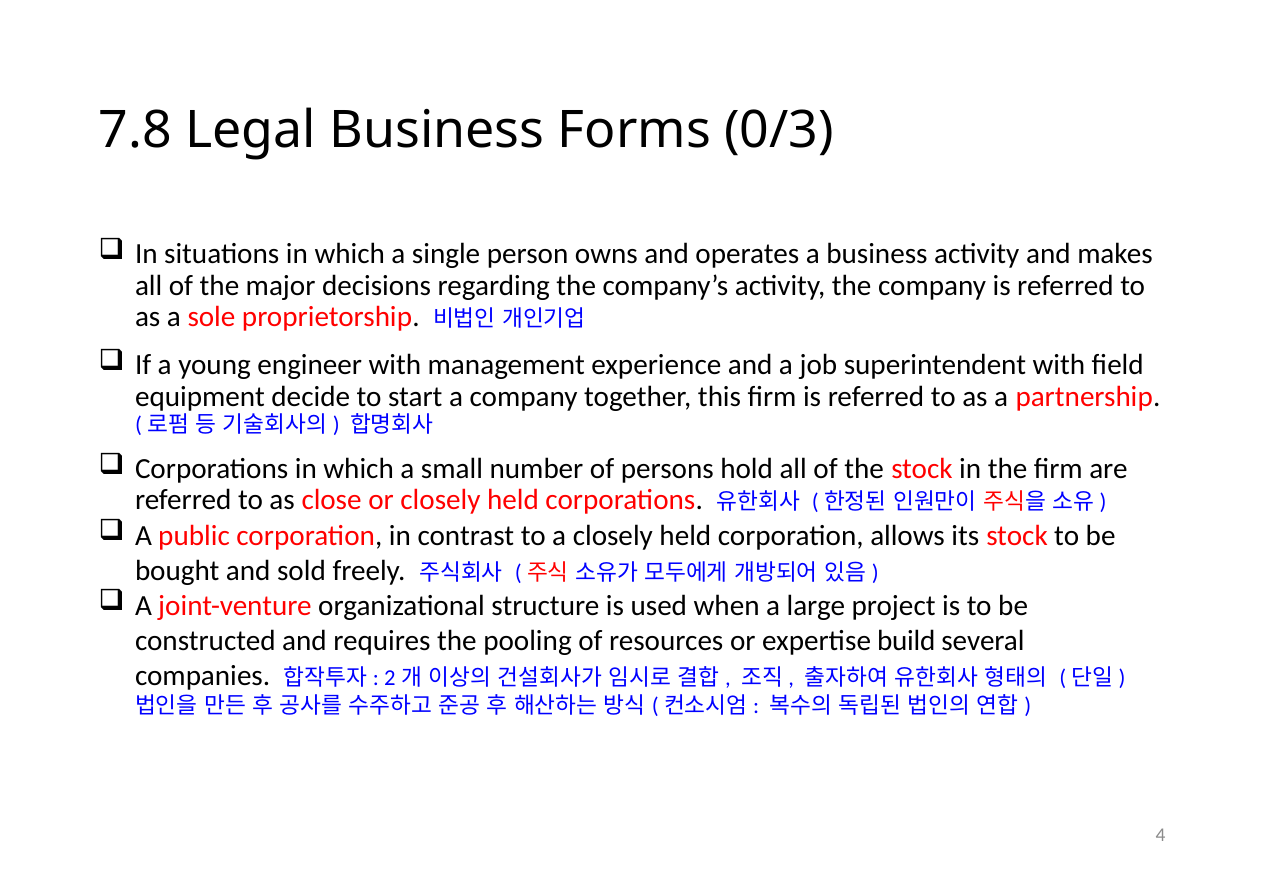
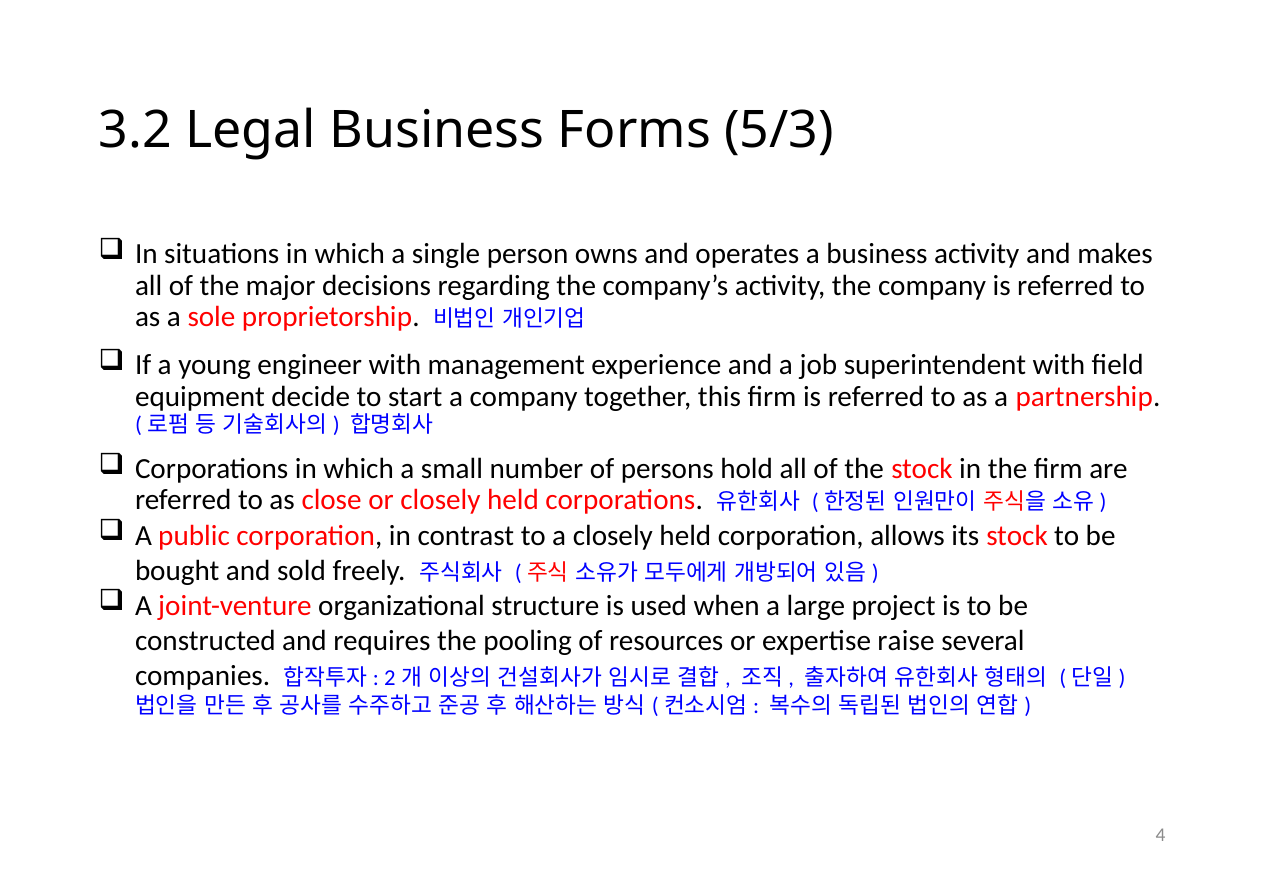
7.8: 7.8 -> 3.2
0/3: 0/3 -> 5/3
build: build -> raise
